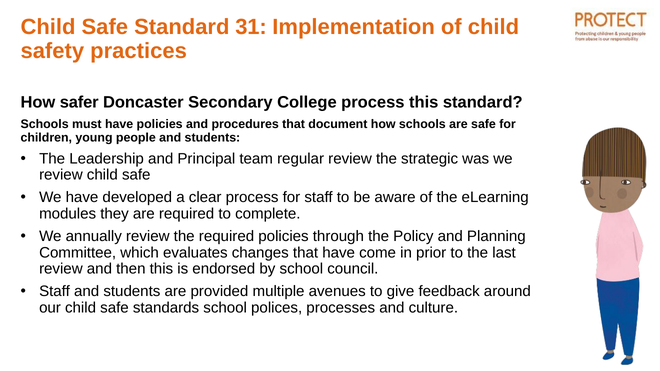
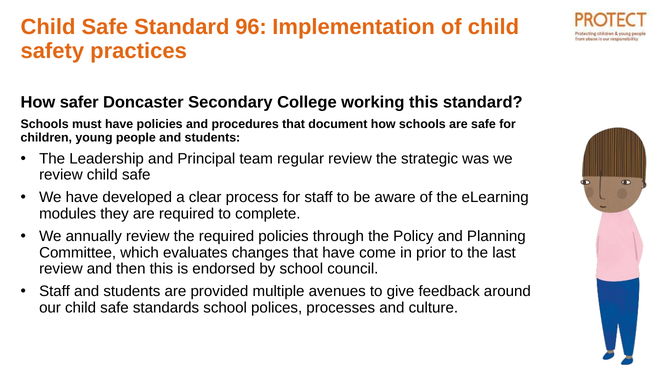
31: 31 -> 96
College process: process -> working
